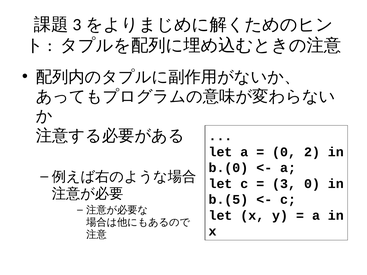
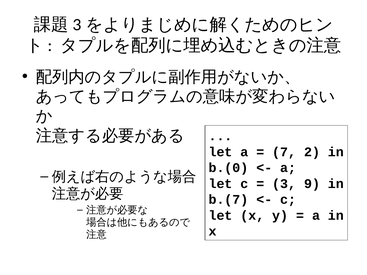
0 at (284, 152): 0 -> 7
3 0: 0 -> 9
b.(5: b.(5 -> b.(7
